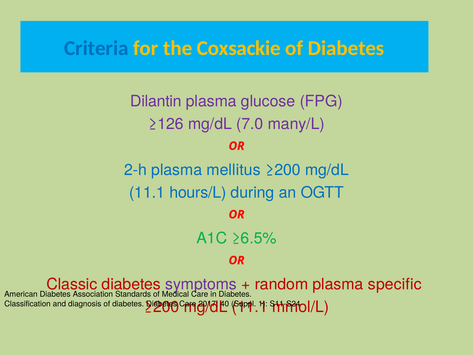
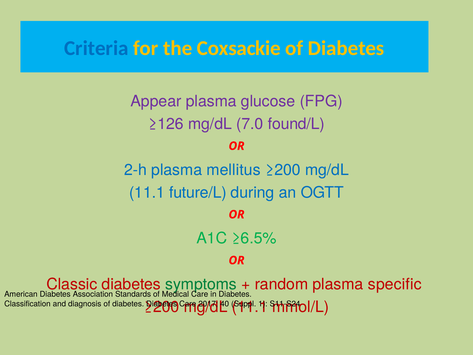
Dilantin: Dilantin -> Appear
many/L: many/L -> found/L
hours/L: hours/L -> future/L
symptoms colour: purple -> green
